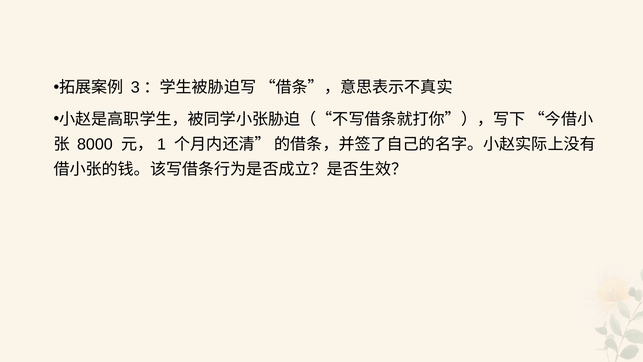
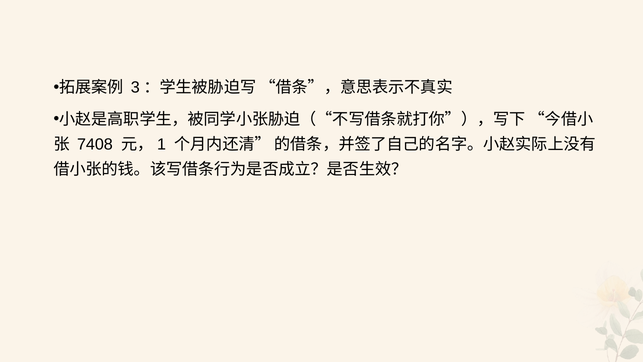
8000: 8000 -> 7408
